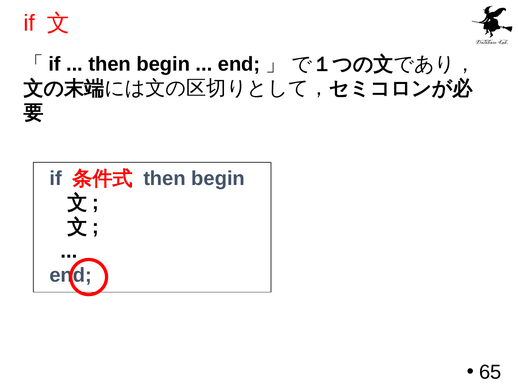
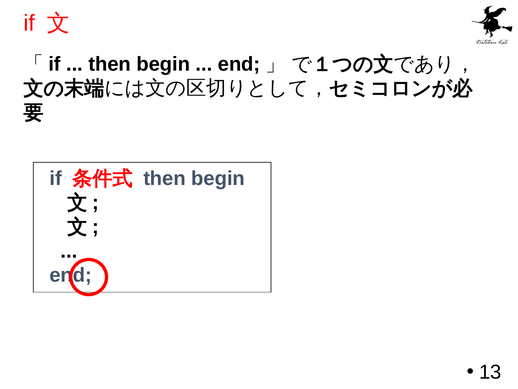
65: 65 -> 13
